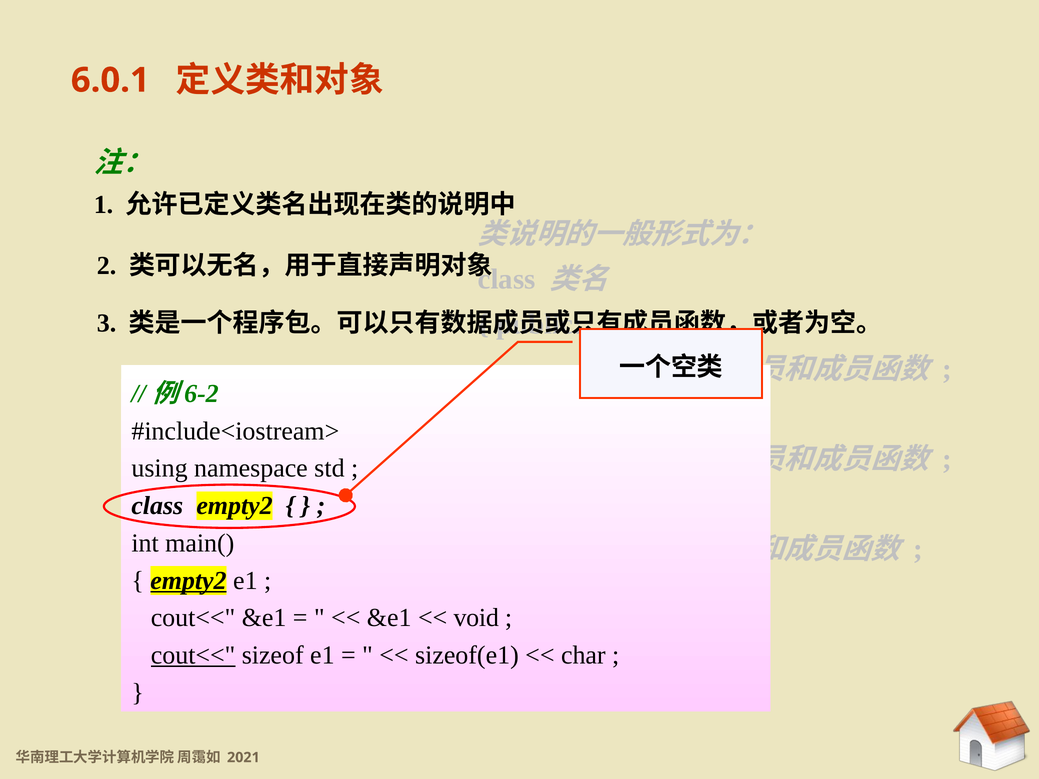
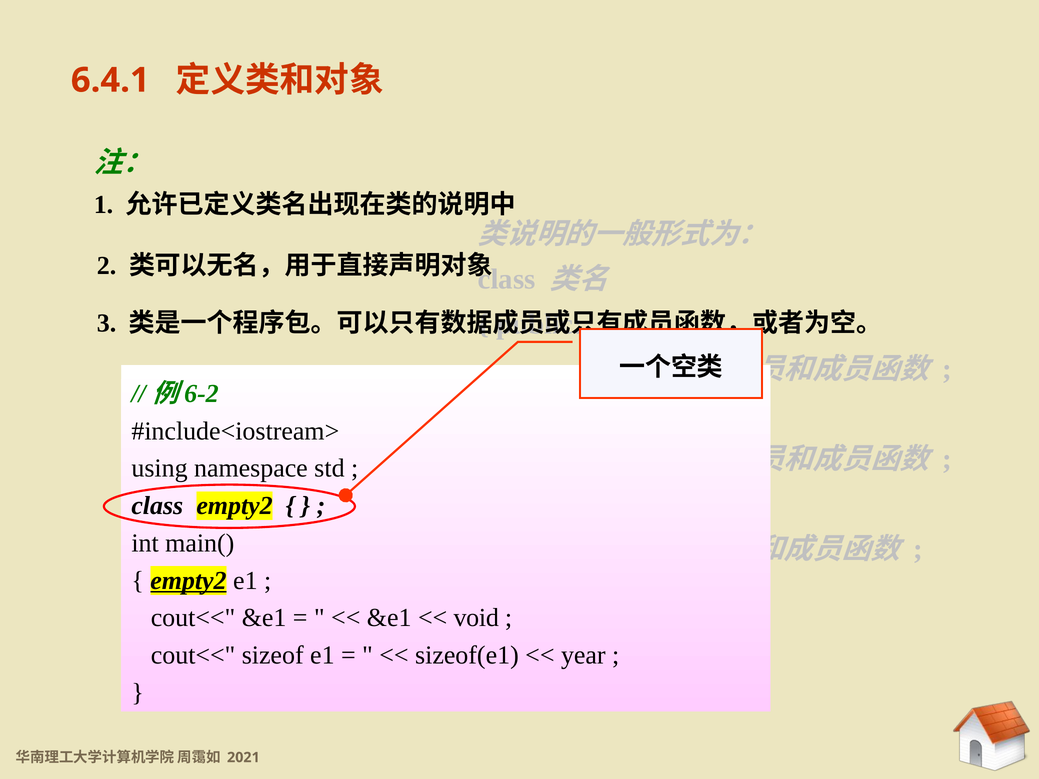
6.0.1: 6.0.1 -> 6.4.1
cout<< at (193, 655) underline: present -> none
char: char -> year
